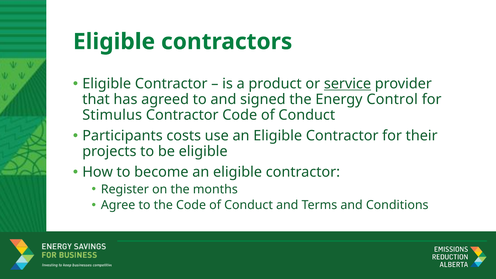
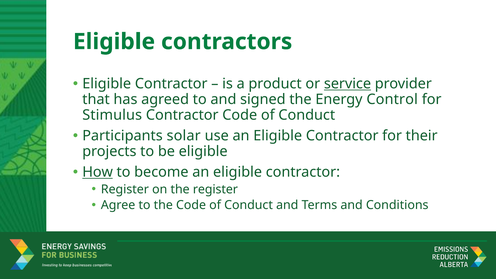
costs: costs -> solar
How underline: none -> present
the months: months -> register
